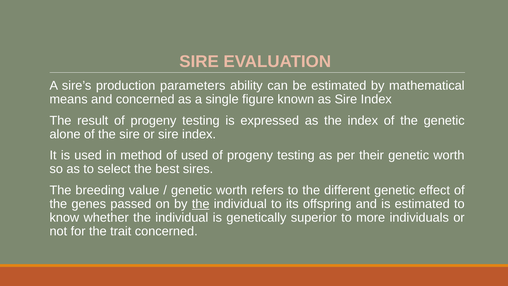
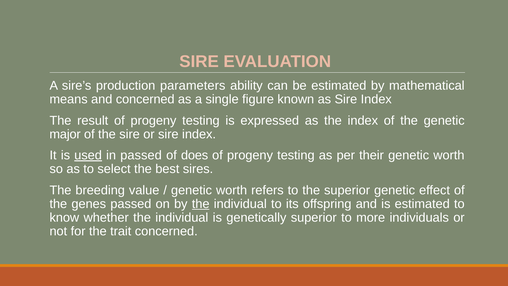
alone: alone -> major
used at (88, 155) underline: none -> present
in method: method -> passed
of used: used -> does
the different: different -> superior
